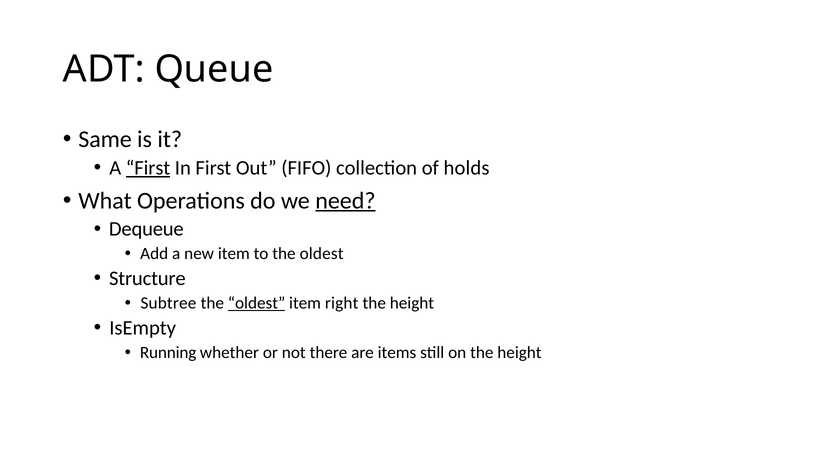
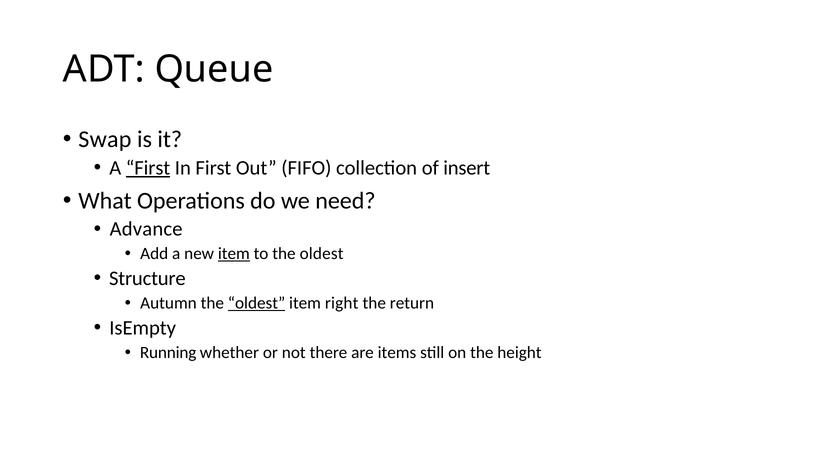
Same: Same -> Swap
holds: holds -> insert
need underline: present -> none
Dequeue: Dequeue -> Advance
item at (234, 254) underline: none -> present
Subtree: Subtree -> Autumn
height at (412, 303): height -> return
